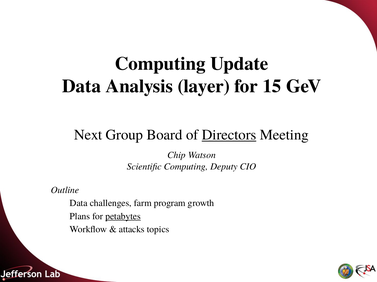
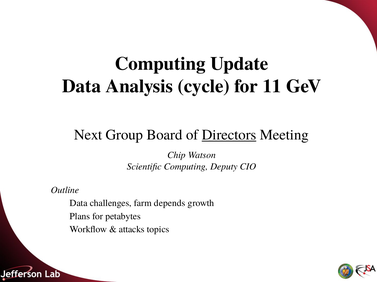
layer: layer -> cycle
15: 15 -> 11
program: program -> depends
petabytes underline: present -> none
